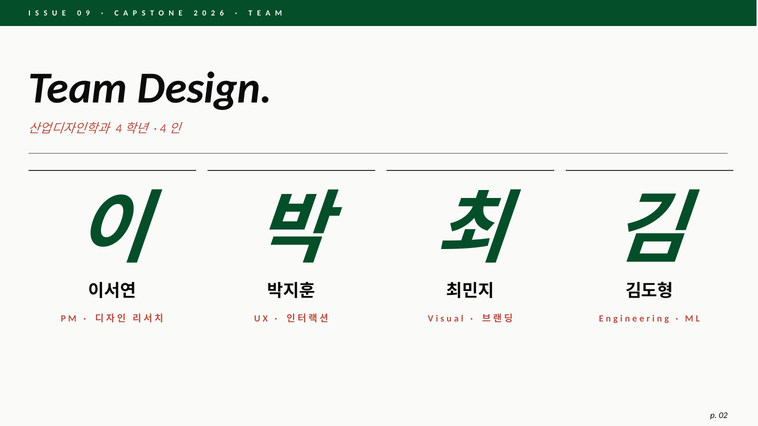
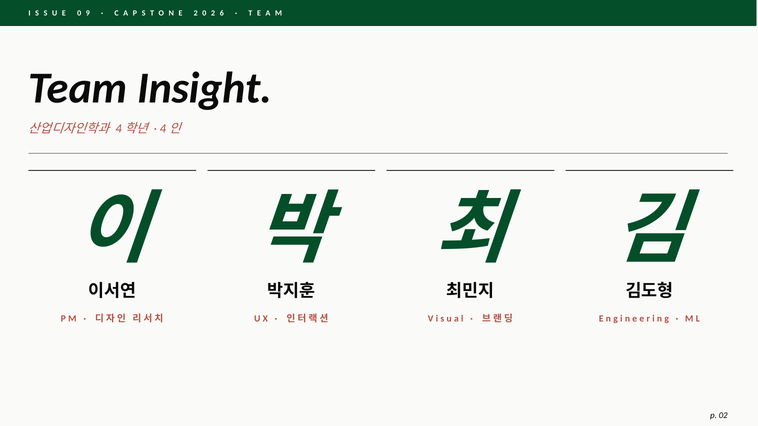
Design: Design -> Insight
